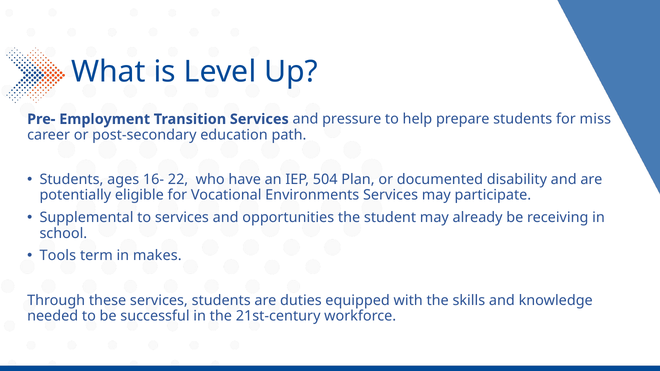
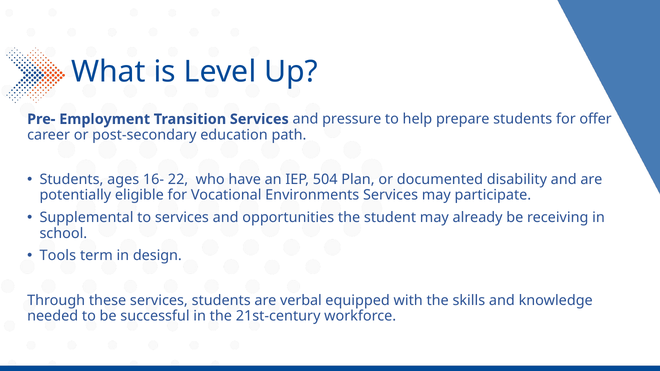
miss: miss -> offer
makes: makes -> design
duties: duties -> verbal
